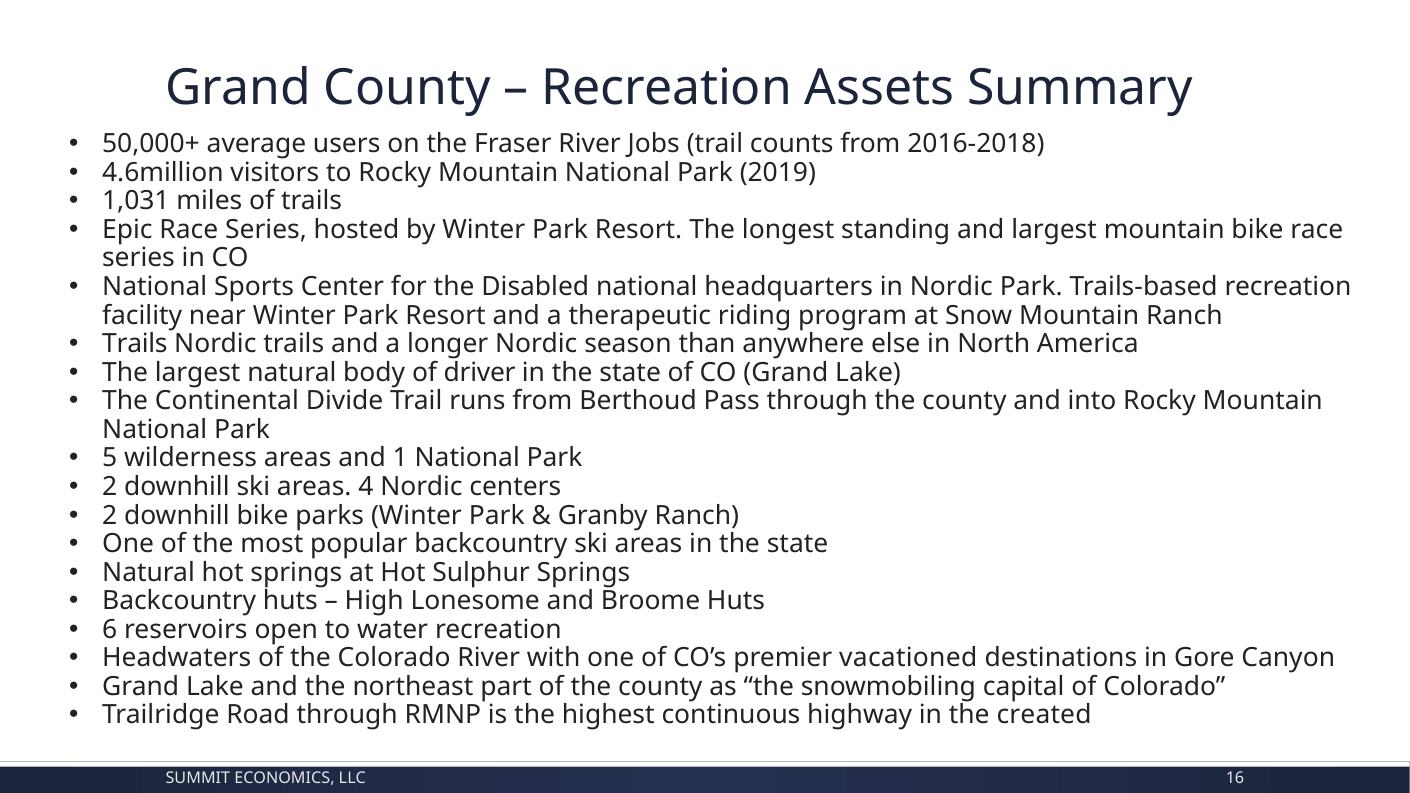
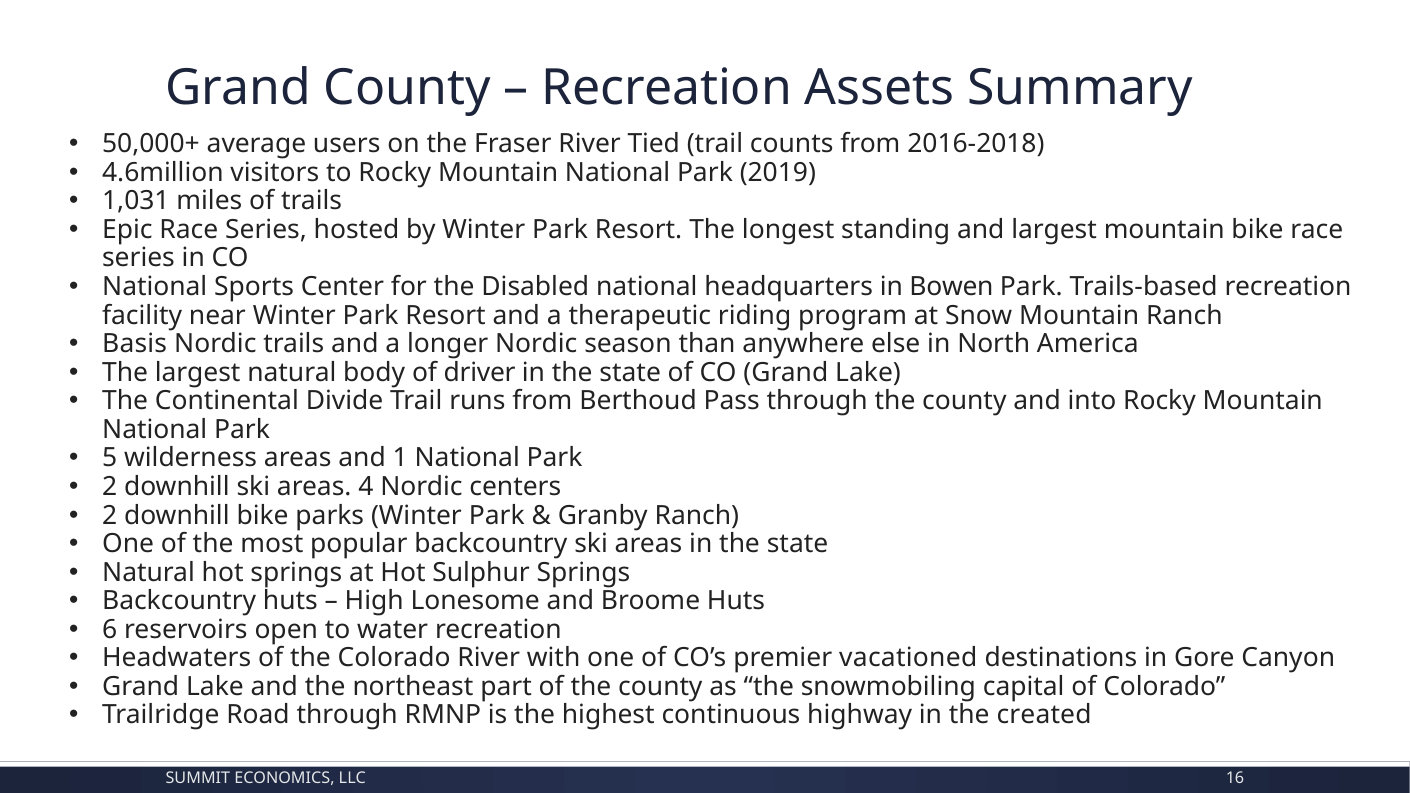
Jobs: Jobs -> Tied
in Nordic: Nordic -> Bowen
Trails at (135, 344): Trails -> Basis
